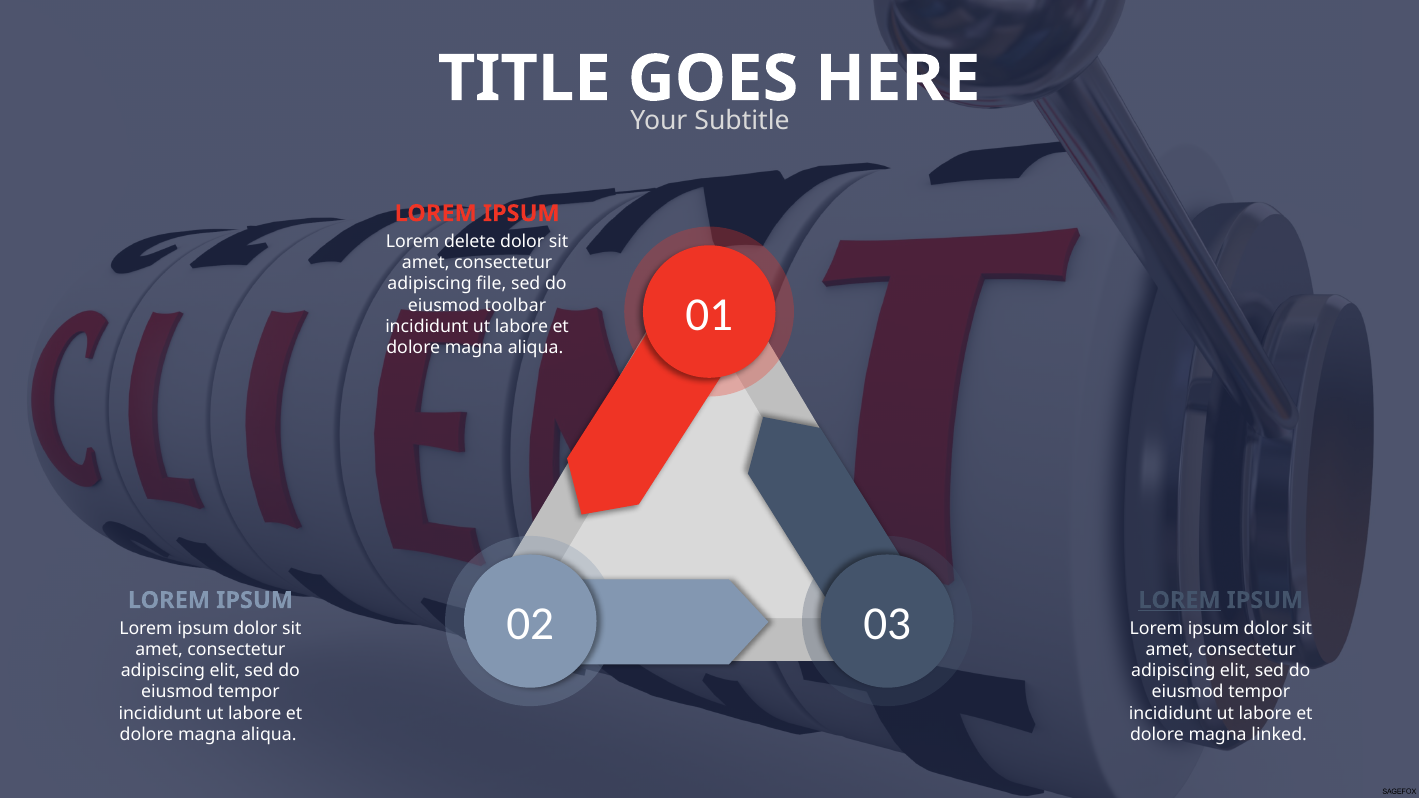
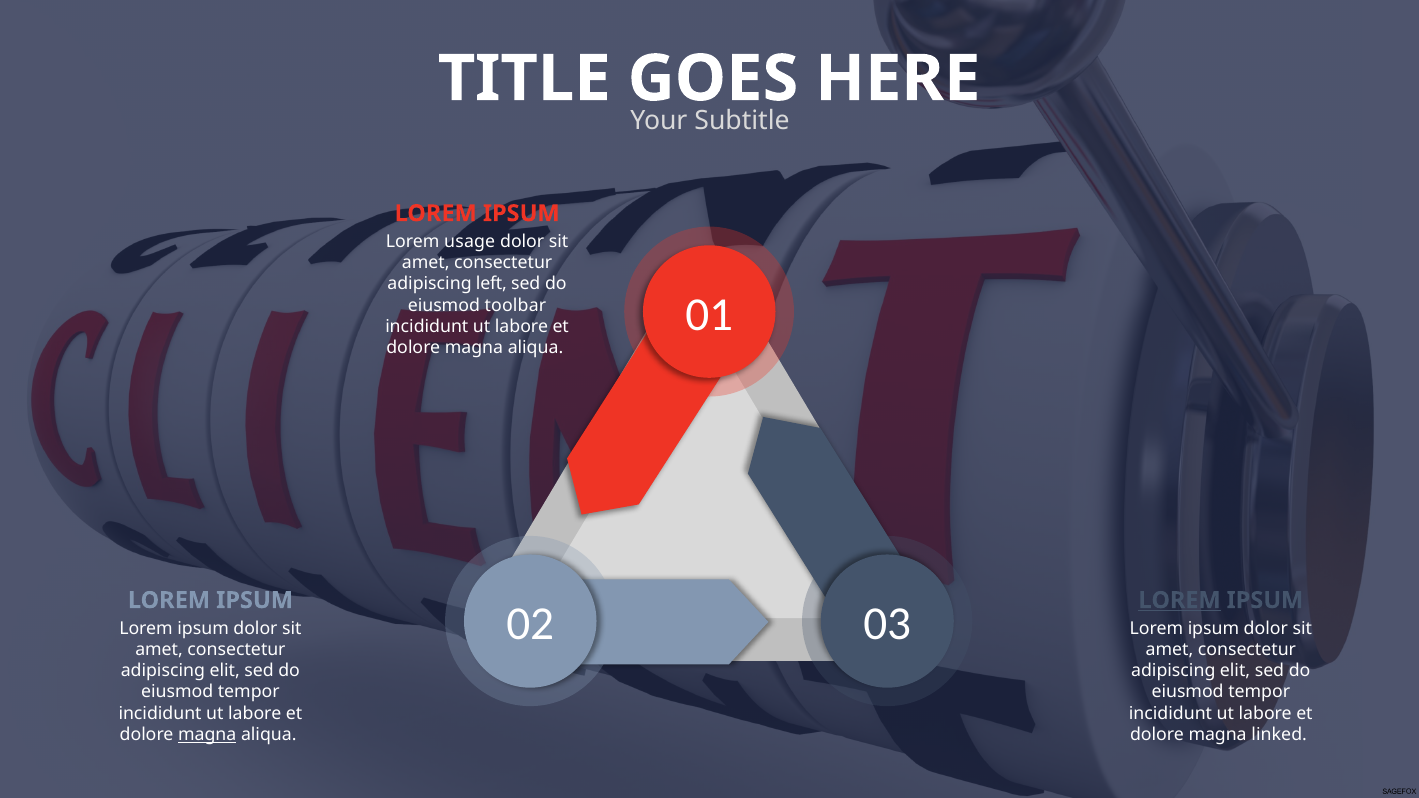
delete: delete -> usage
file: file -> left
magna at (207, 735) underline: none -> present
